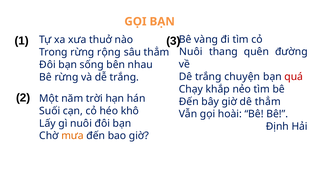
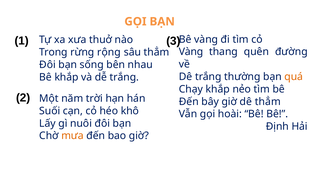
Nuôi at (191, 52): Nuôi -> Vàng
chuyện: chuyện -> thường
quá colour: red -> orange
Bê rừng: rừng -> khắp
